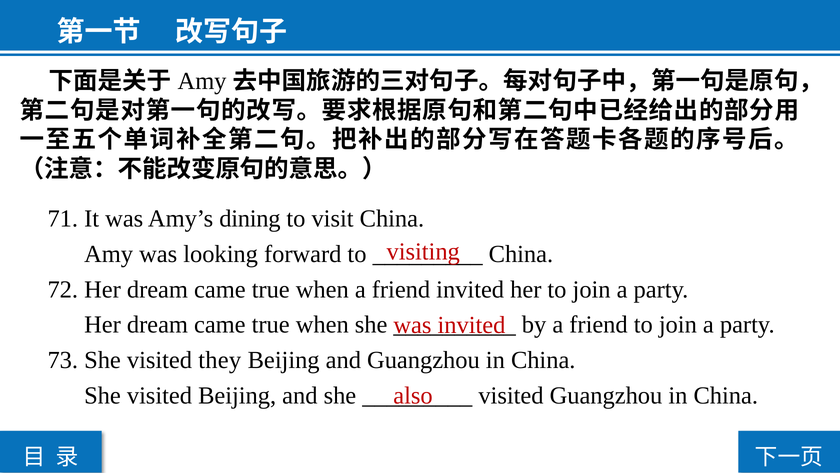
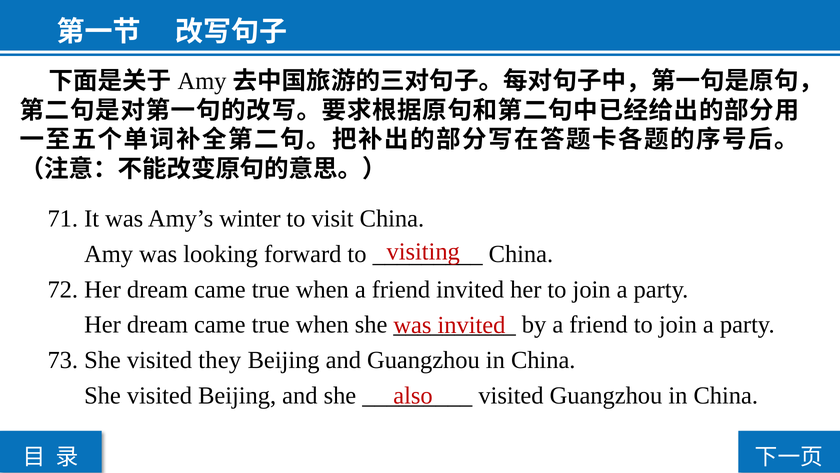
dining: dining -> winter
